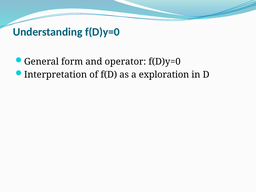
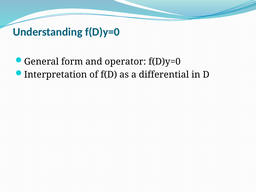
exploration: exploration -> differential
